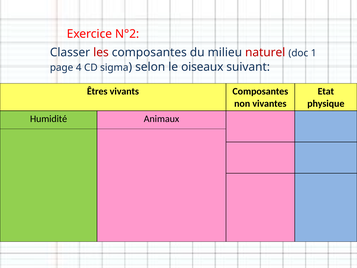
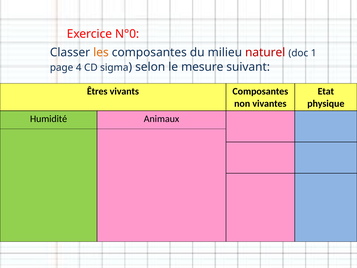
N°2: N°2 -> N°0
les colour: red -> orange
oiseaux: oiseaux -> mesure
